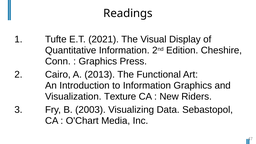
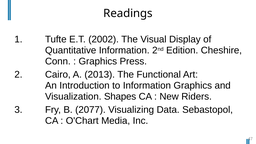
2021: 2021 -> 2002
Texture: Texture -> Shapes
2003: 2003 -> 2077
